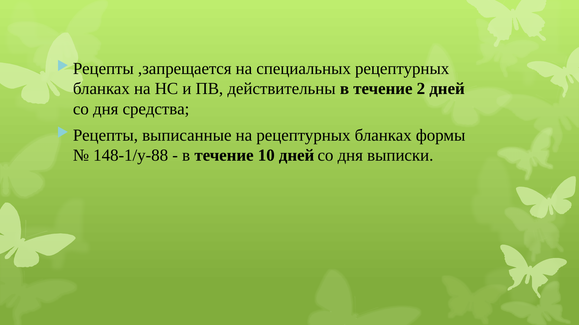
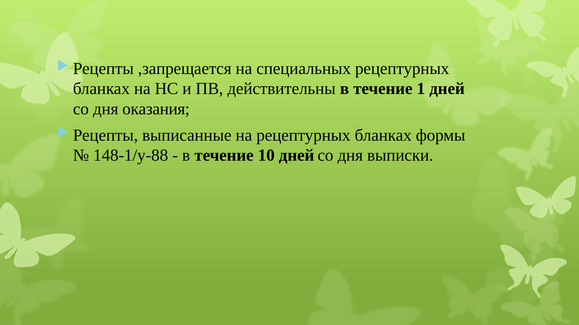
2: 2 -> 1
средства: средства -> оказания
